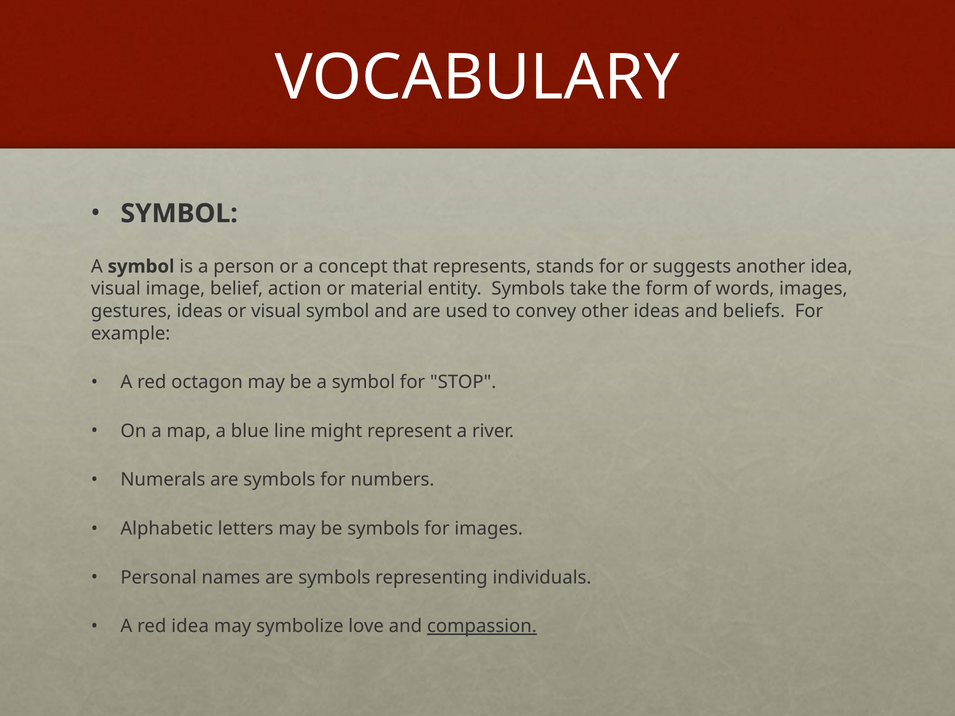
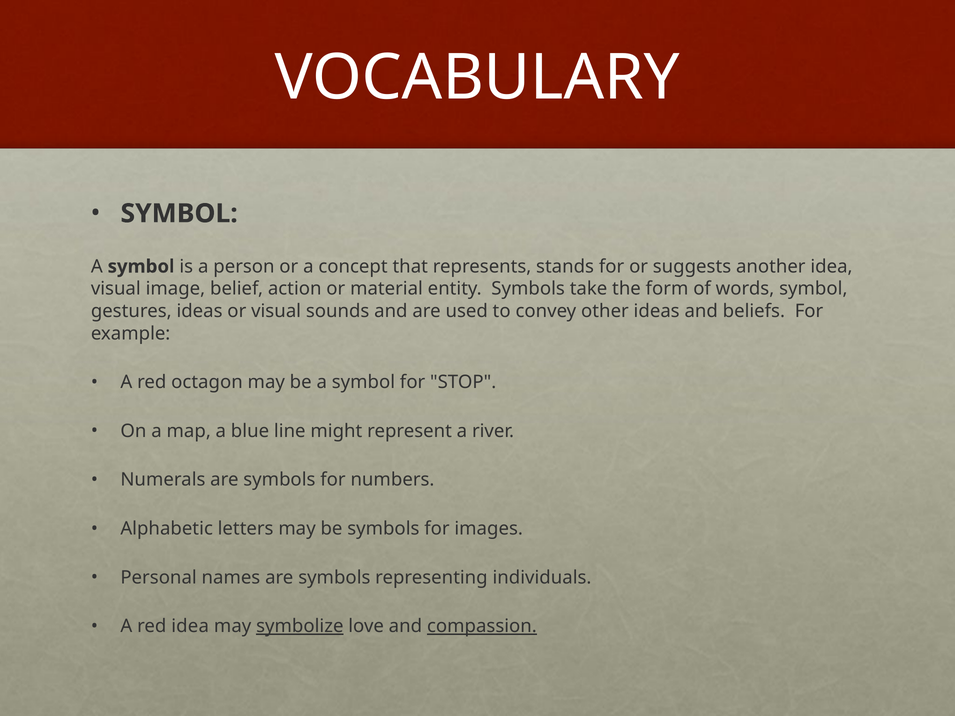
words images: images -> symbol
visual symbol: symbol -> sounds
symbolize underline: none -> present
